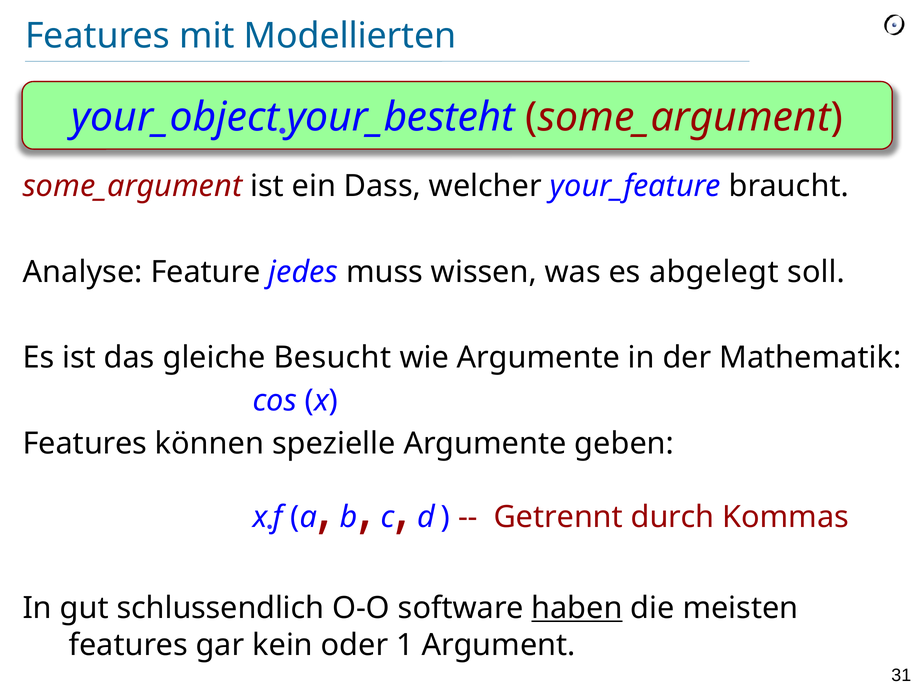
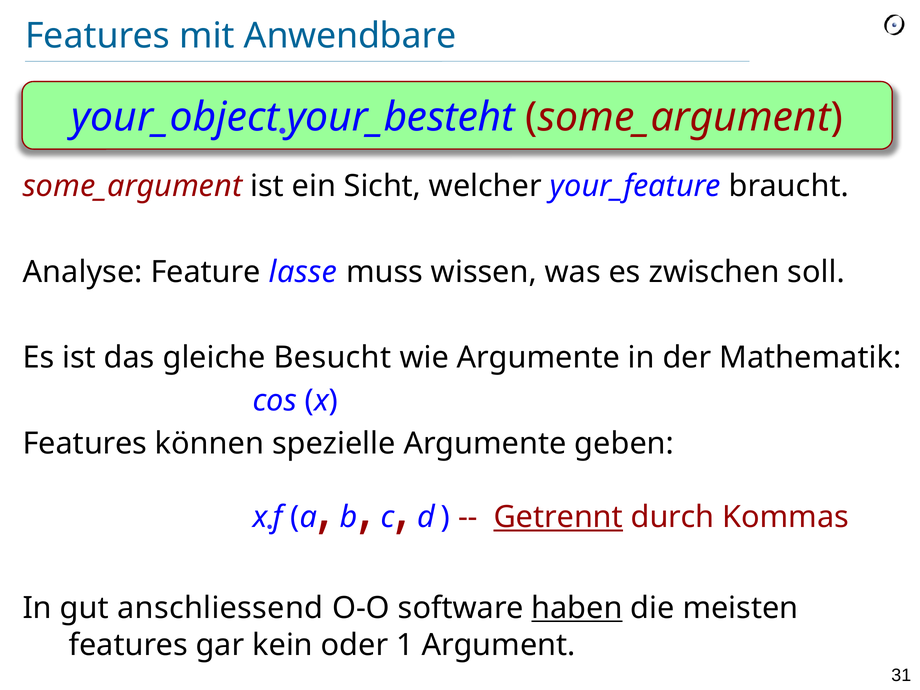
Modellierten: Modellierten -> Anwendbare
Dass: Dass -> Sicht
jedes: jedes -> lasse
abgelegt: abgelegt -> zwischen
Getrennt underline: none -> present
schlussendlich: schlussendlich -> anschliessend
